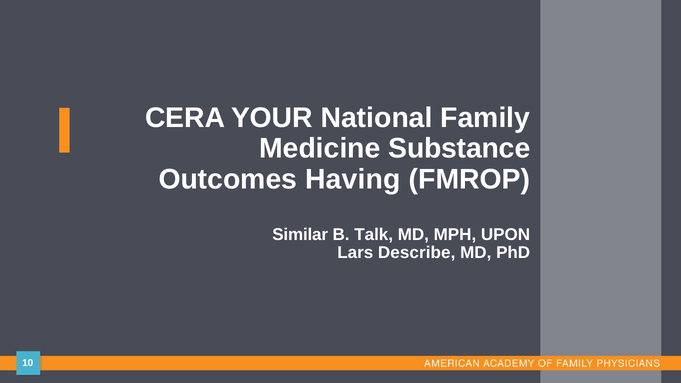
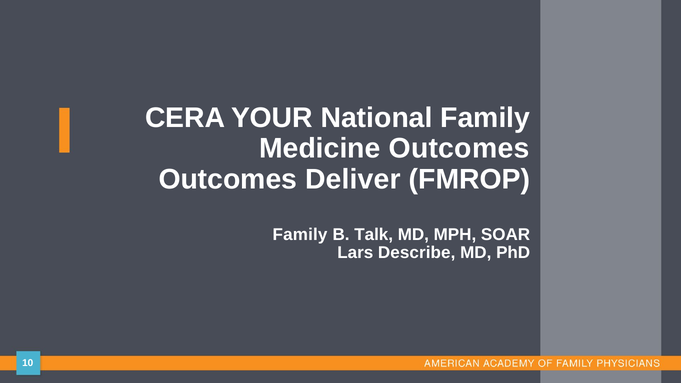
Medicine Substance: Substance -> Outcomes
Having: Having -> Deliver
Similar at (300, 234): Similar -> Family
UPON: UPON -> SOAR
